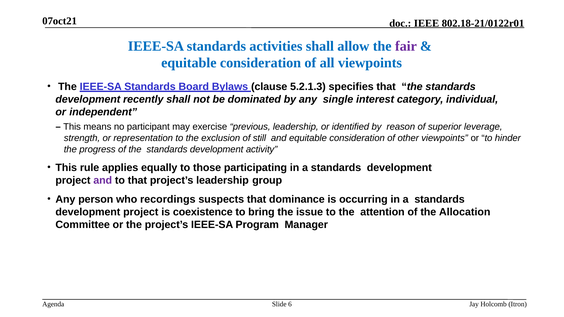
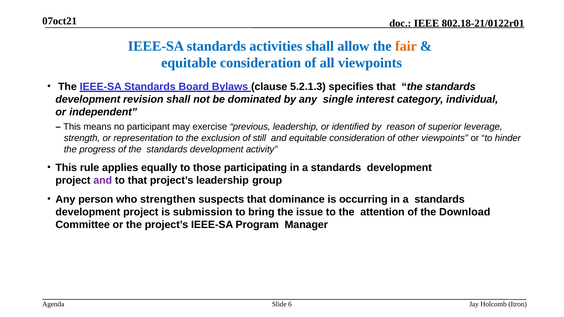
fair colour: purple -> orange
recently: recently -> revision
recordings: recordings -> strengthen
coexistence: coexistence -> submission
Allocation: Allocation -> Download
